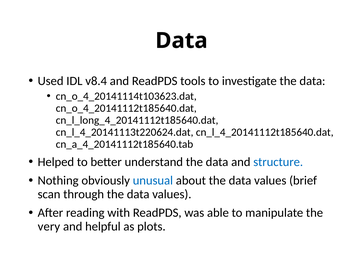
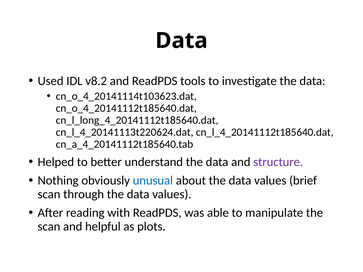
v8.4: v8.4 -> v8.2
structure colour: blue -> purple
very at (49, 227): very -> scan
